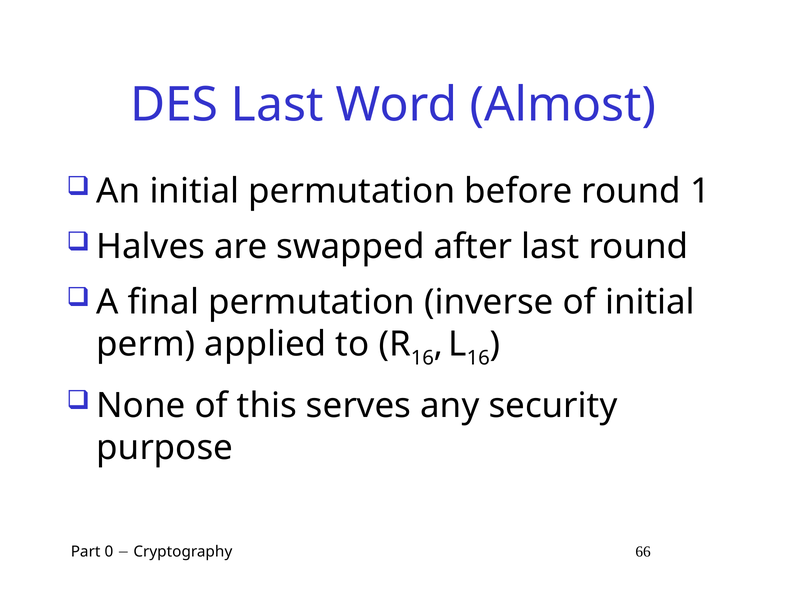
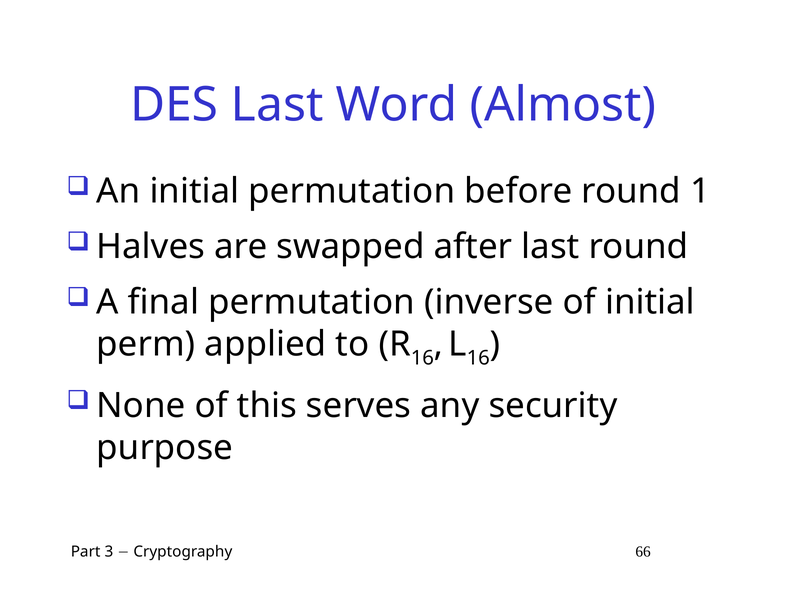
0: 0 -> 3
